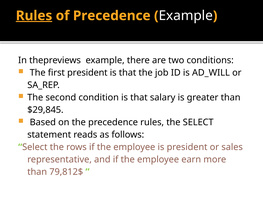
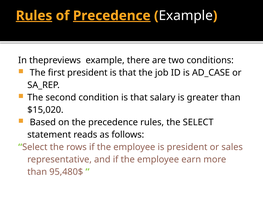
Precedence at (112, 16) underline: none -> present
AD_WILL: AD_WILL -> AD_CASE
$29,845: $29,845 -> $15,020
79,812$: 79,812$ -> 95,480$
